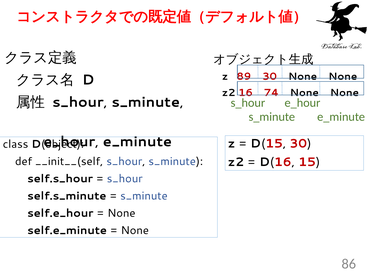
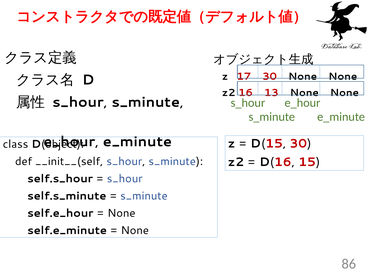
89: 89 -> 17
74: 74 -> 13
